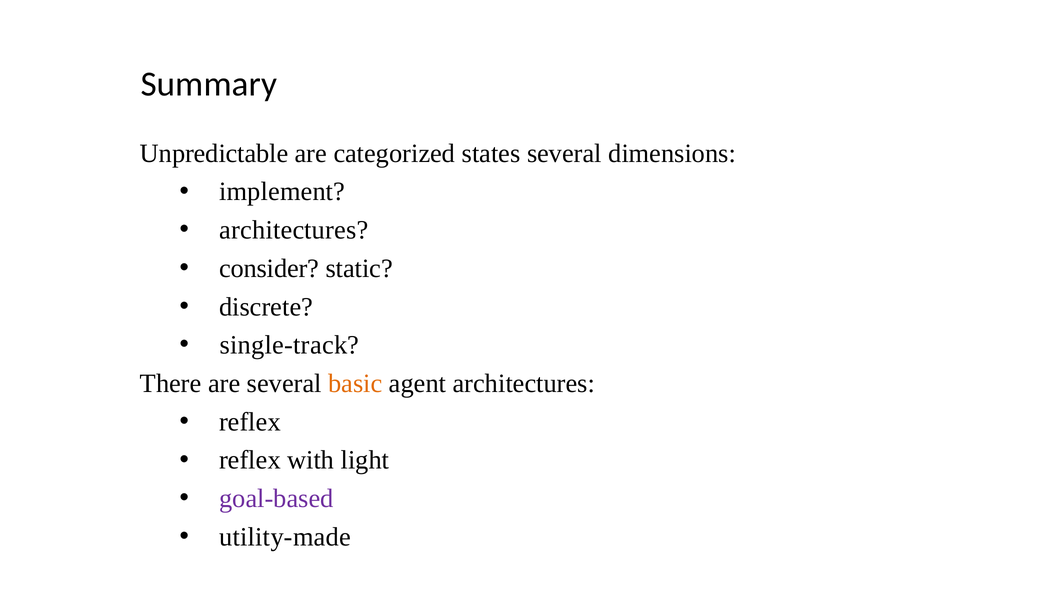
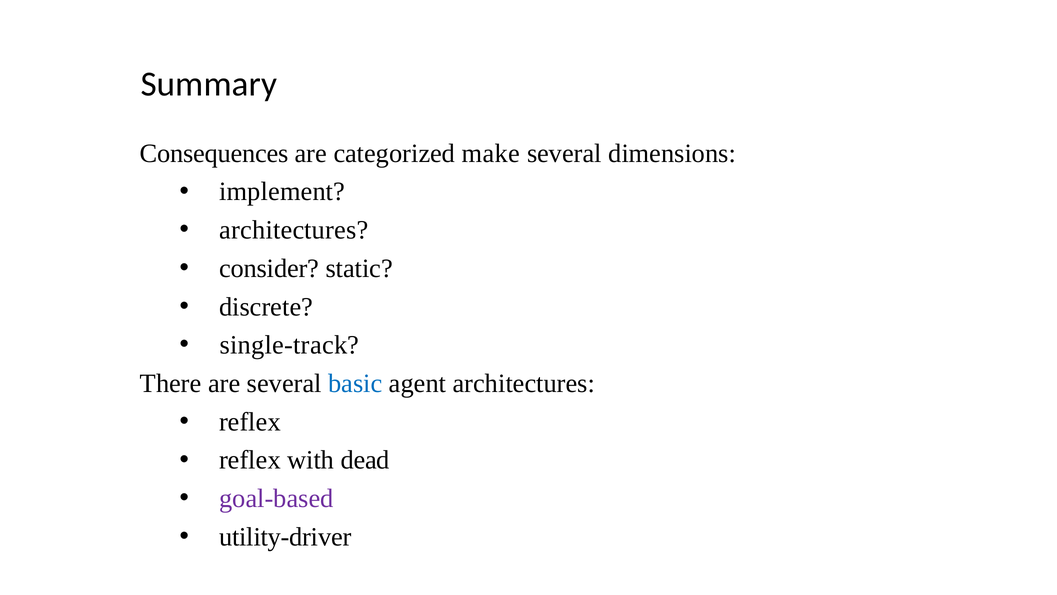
Unpredictable: Unpredictable -> Consequences
states: states -> make
basic colour: orange -> blue
light: light -> dead
utility-made: utility-made -> utility-driver
